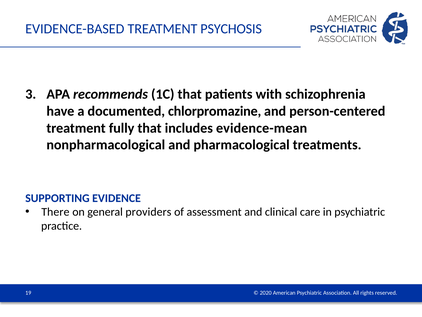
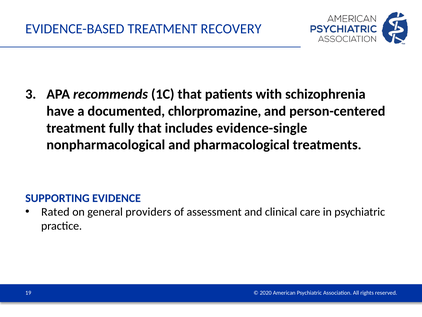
PSYCHOSIS: PSYCHOSIS -> RECOVERY
evidence-mean: evidence-mean -> evidence-single
There: There -> Rated
